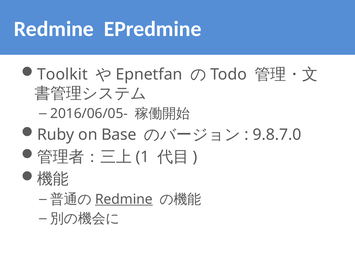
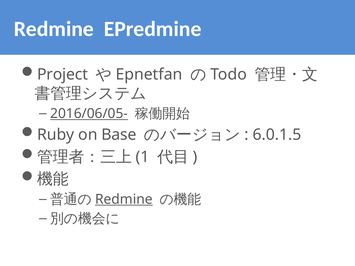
Toolkit: Toolkit -> Project
2016/06/05- underline: none -> present
9.8.7.0: 9.8.7.0 -> 6.0.1.5
